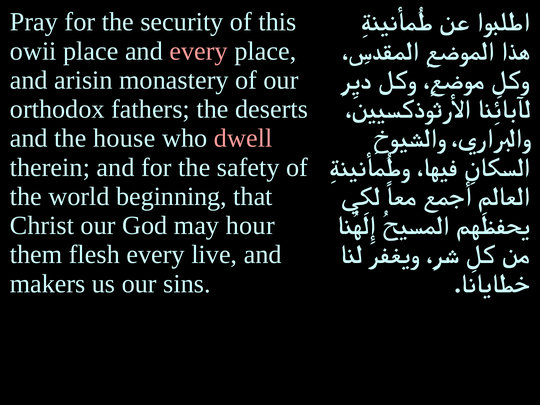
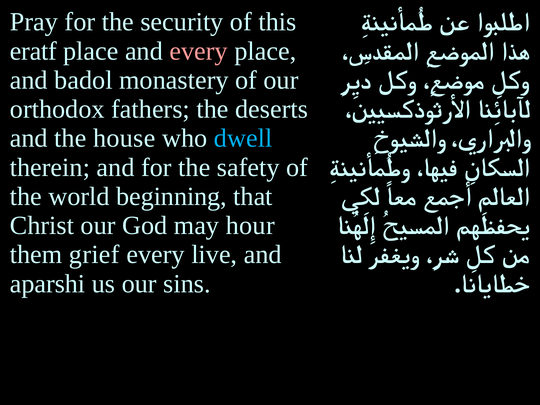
owii: owii -> eratf
arisin: arisin -> badol
dwell colour: pink -> light blue
flesh: flesh -> grief
makers: makers -> aparshi
